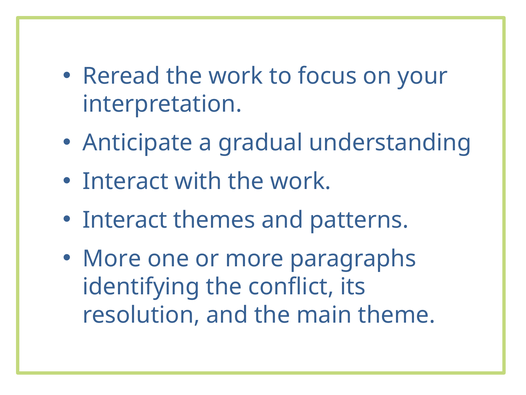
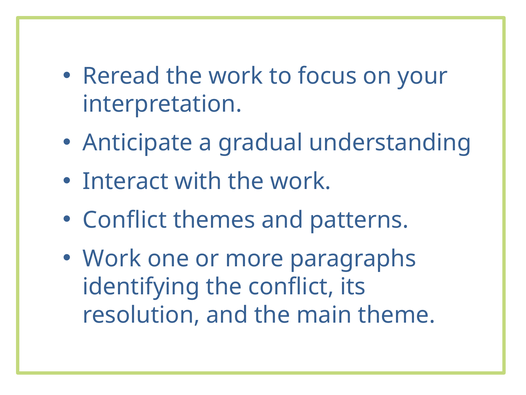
Interact at (125, 220): Interact -> Conflict
More at (112, 258): More -> Work
